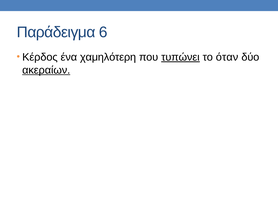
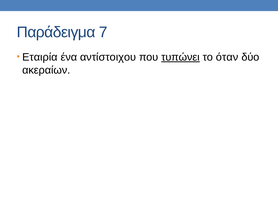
6: 6 -> 7
Κέρδος: Κέρδος -> Εταιρία
χαμηλότερη: χαμηλότερη -> αντίστοιχου
ακεραίων underline: present -> none
